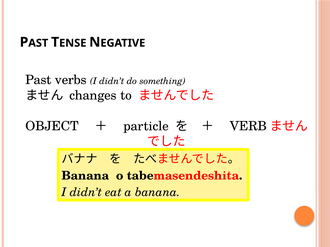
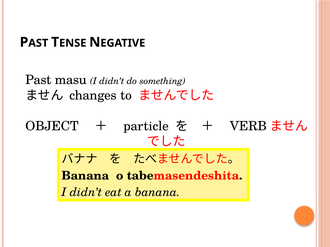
verbs: verbs -> masu
